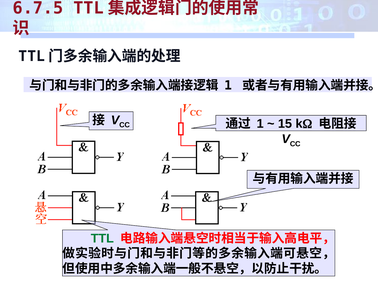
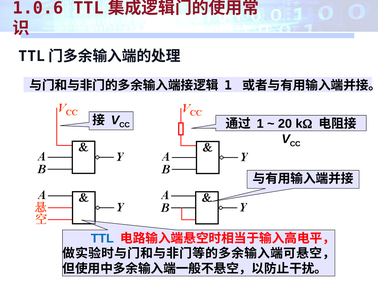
6.7.5: 6.7.5 -> 1.0.6
15: 15 -> 20
TTL colour: green -> blue
